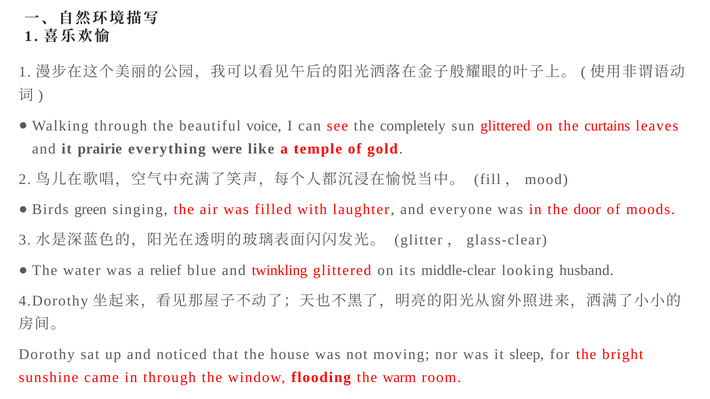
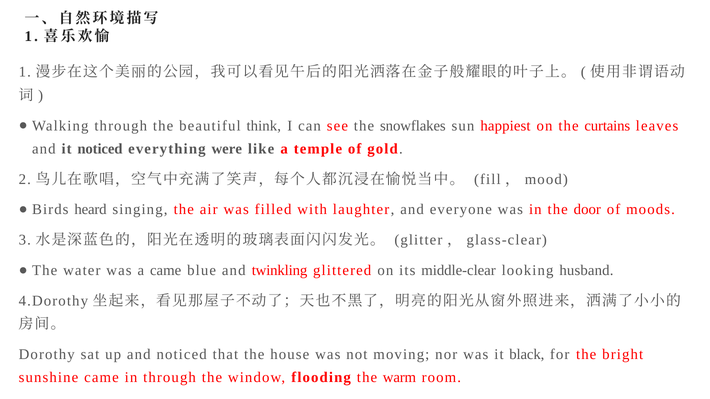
voice: voice -> think
completely: completely -> snowflakes
sun glittered: glittered -> happiest
it prairie: prairie -> noticed
green: green -> heard
a relief: relief -> came
sleep: sleep -> black
